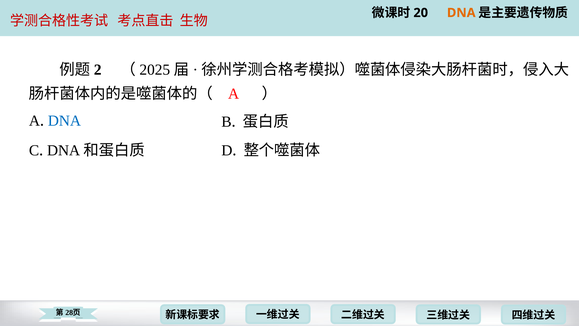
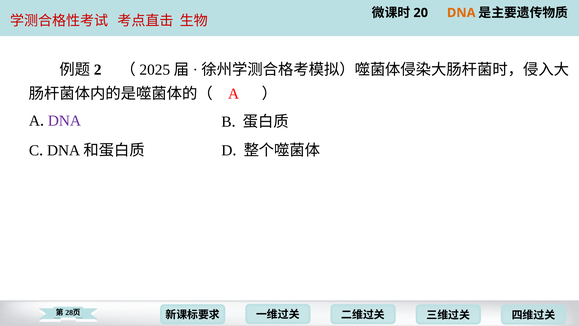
DNA at (64, 121) colour: blue -> purple
